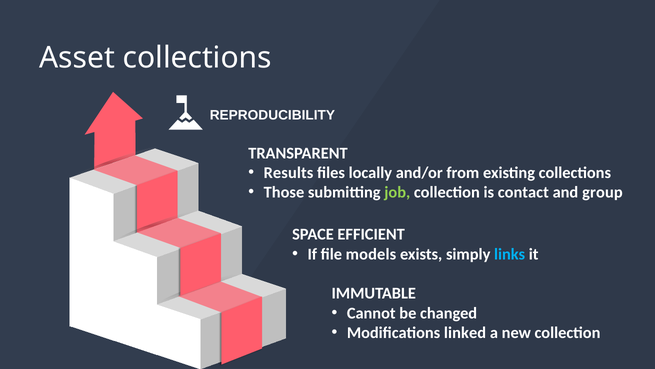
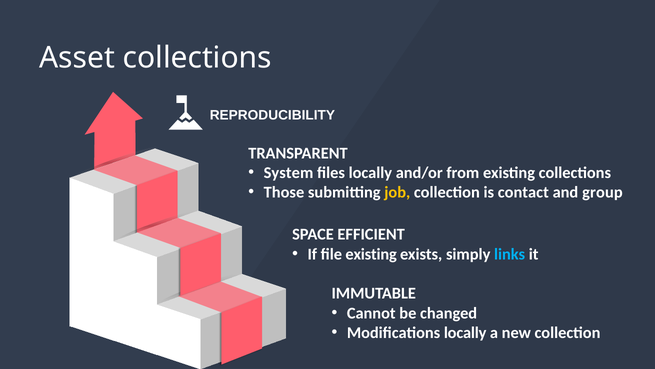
Results: Results -> System
job colour: light green -> yellow
file models: models -> existing
Modifications linked: linked -> locally
